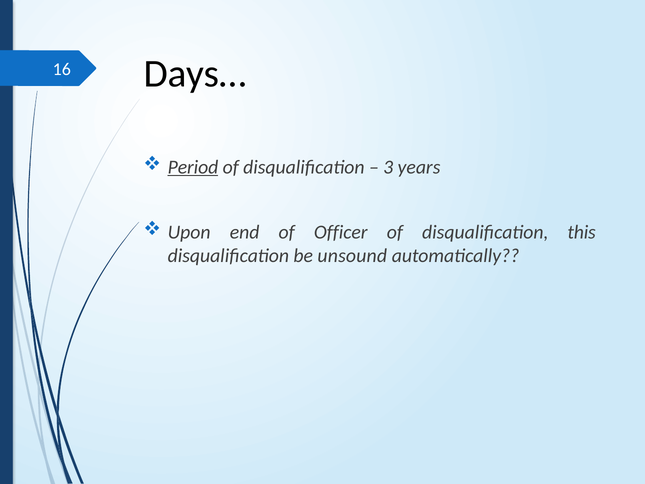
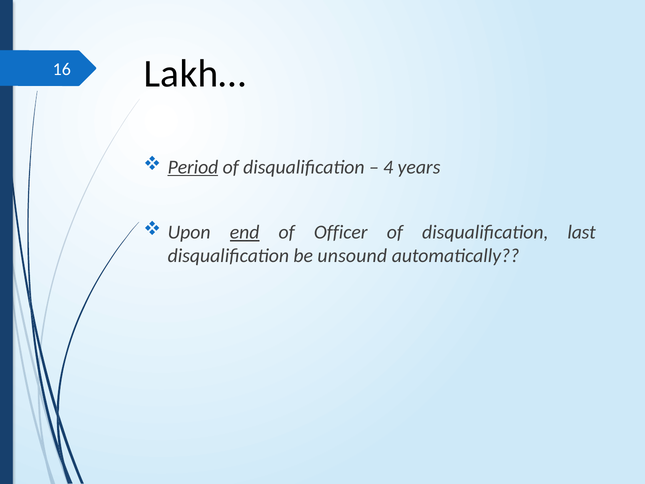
Days…: Days… -> Lakh…
3: 3 -> 4
end underline: none -> present
this: this -> last
